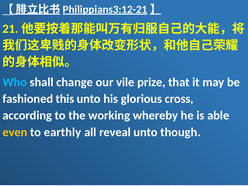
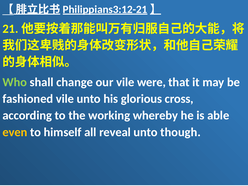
Who colour: light blue -> light green
prize: prize -> were
fashioned this: this -> vile
earthly: earthly -> himself
